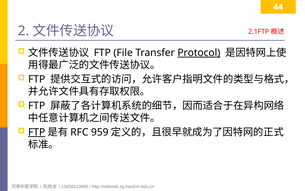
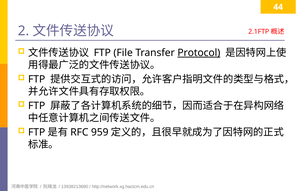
FTP at (37, 132) underline: present -> none
